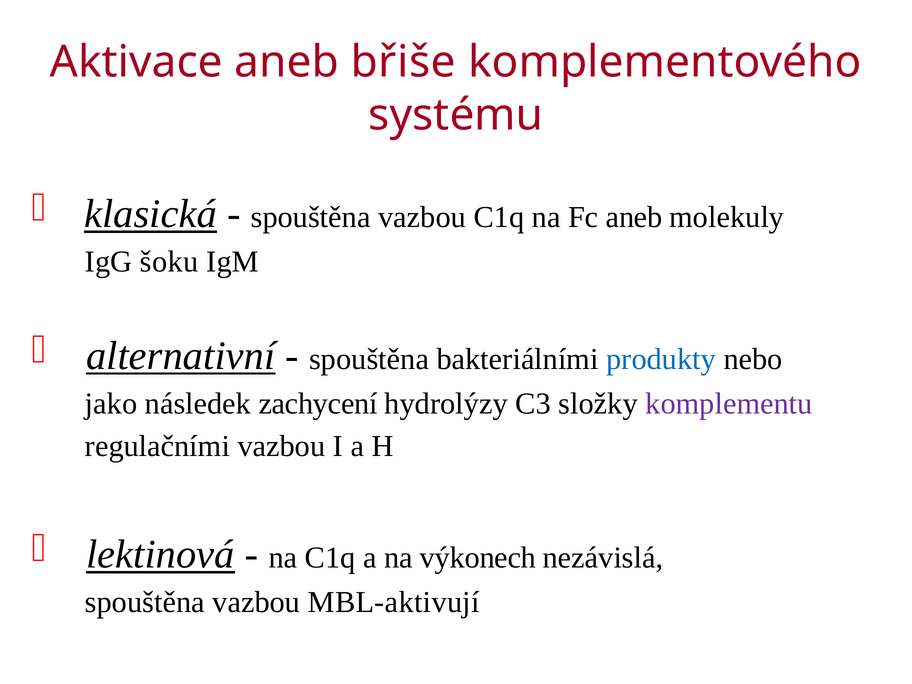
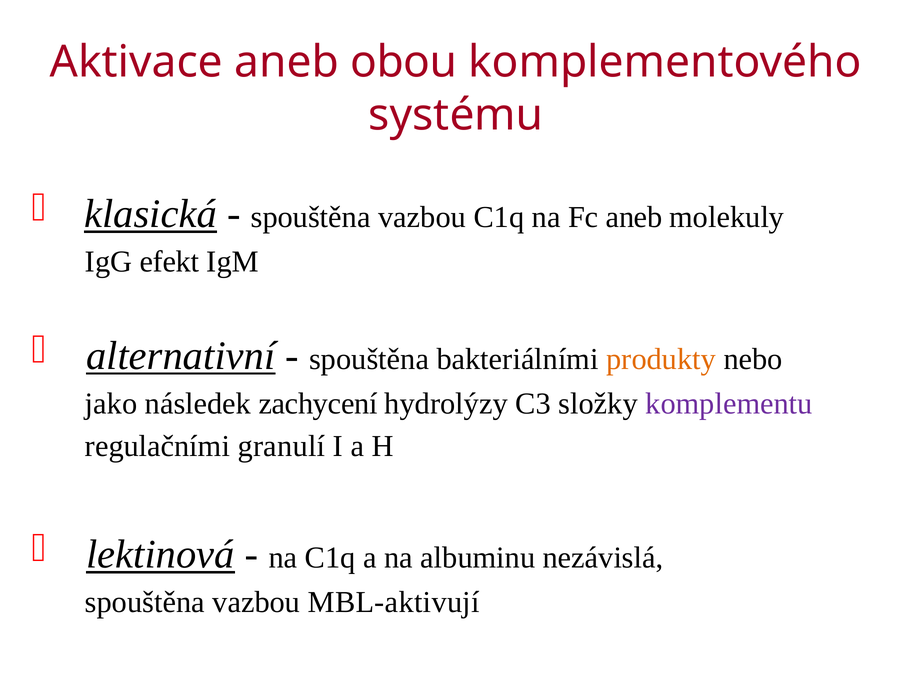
břiše: břiše -> obou
šoku: šoku -> efekt
produkty colour: blue -> orange
regulačními vazbou: vazbou -> granulí
výkonech: výkonech -> albuminu
